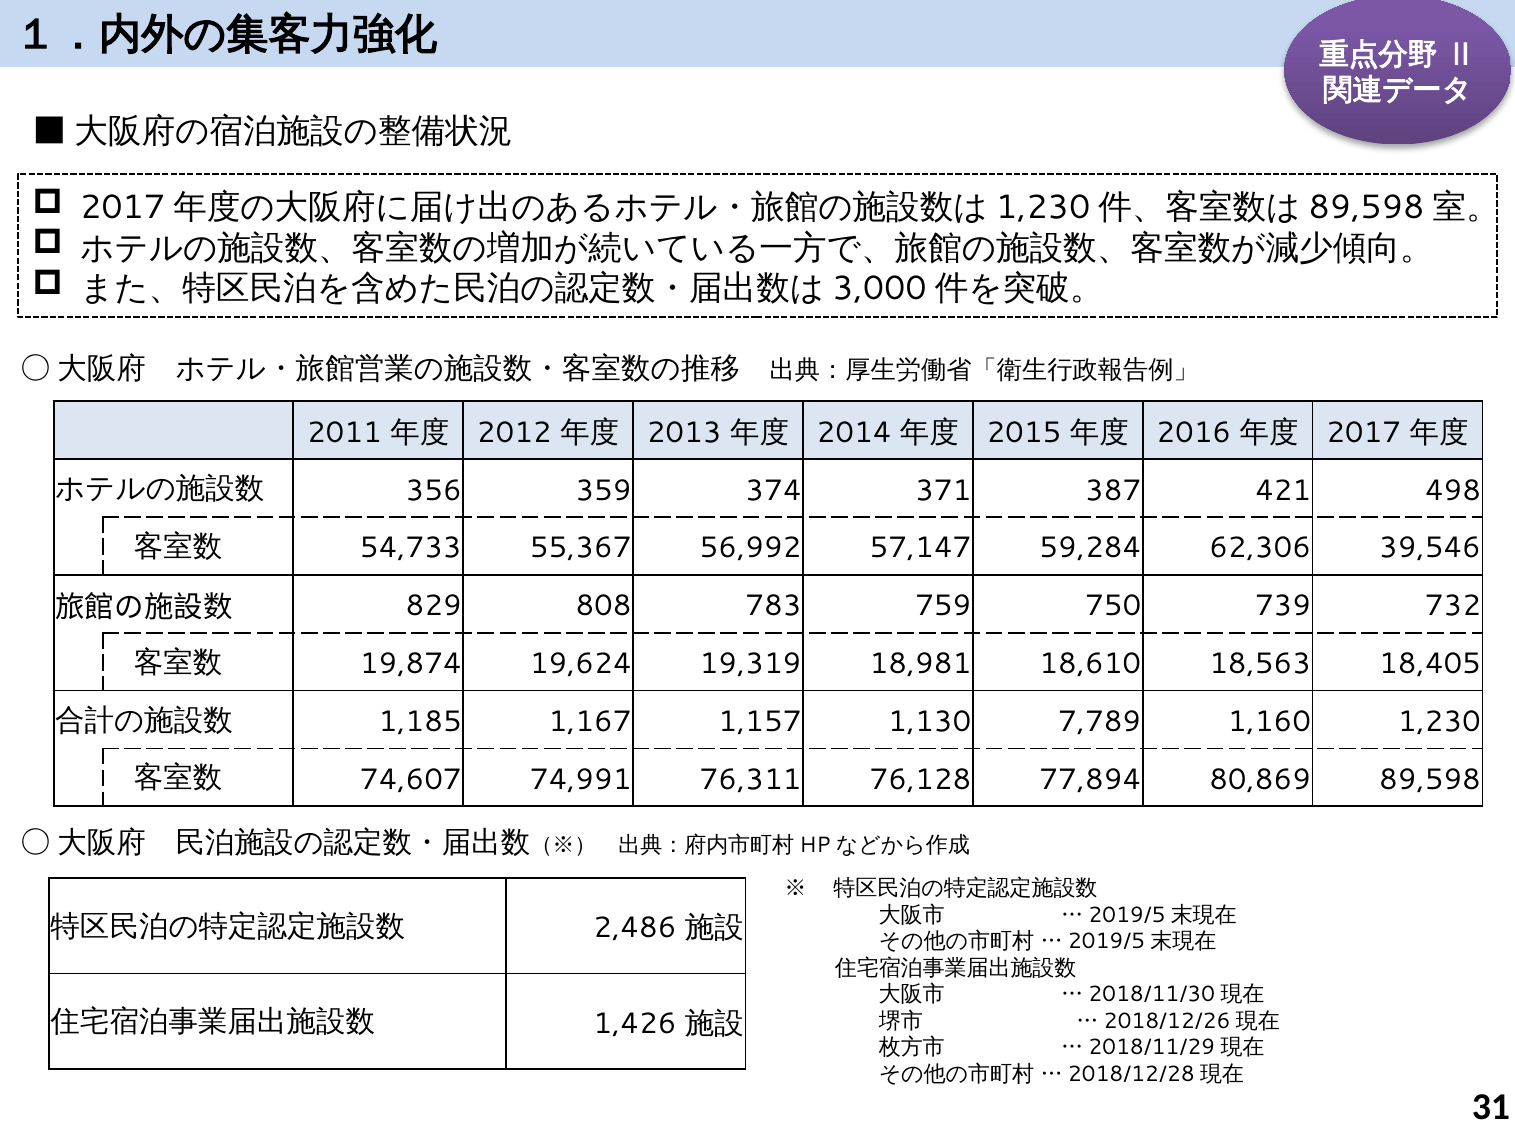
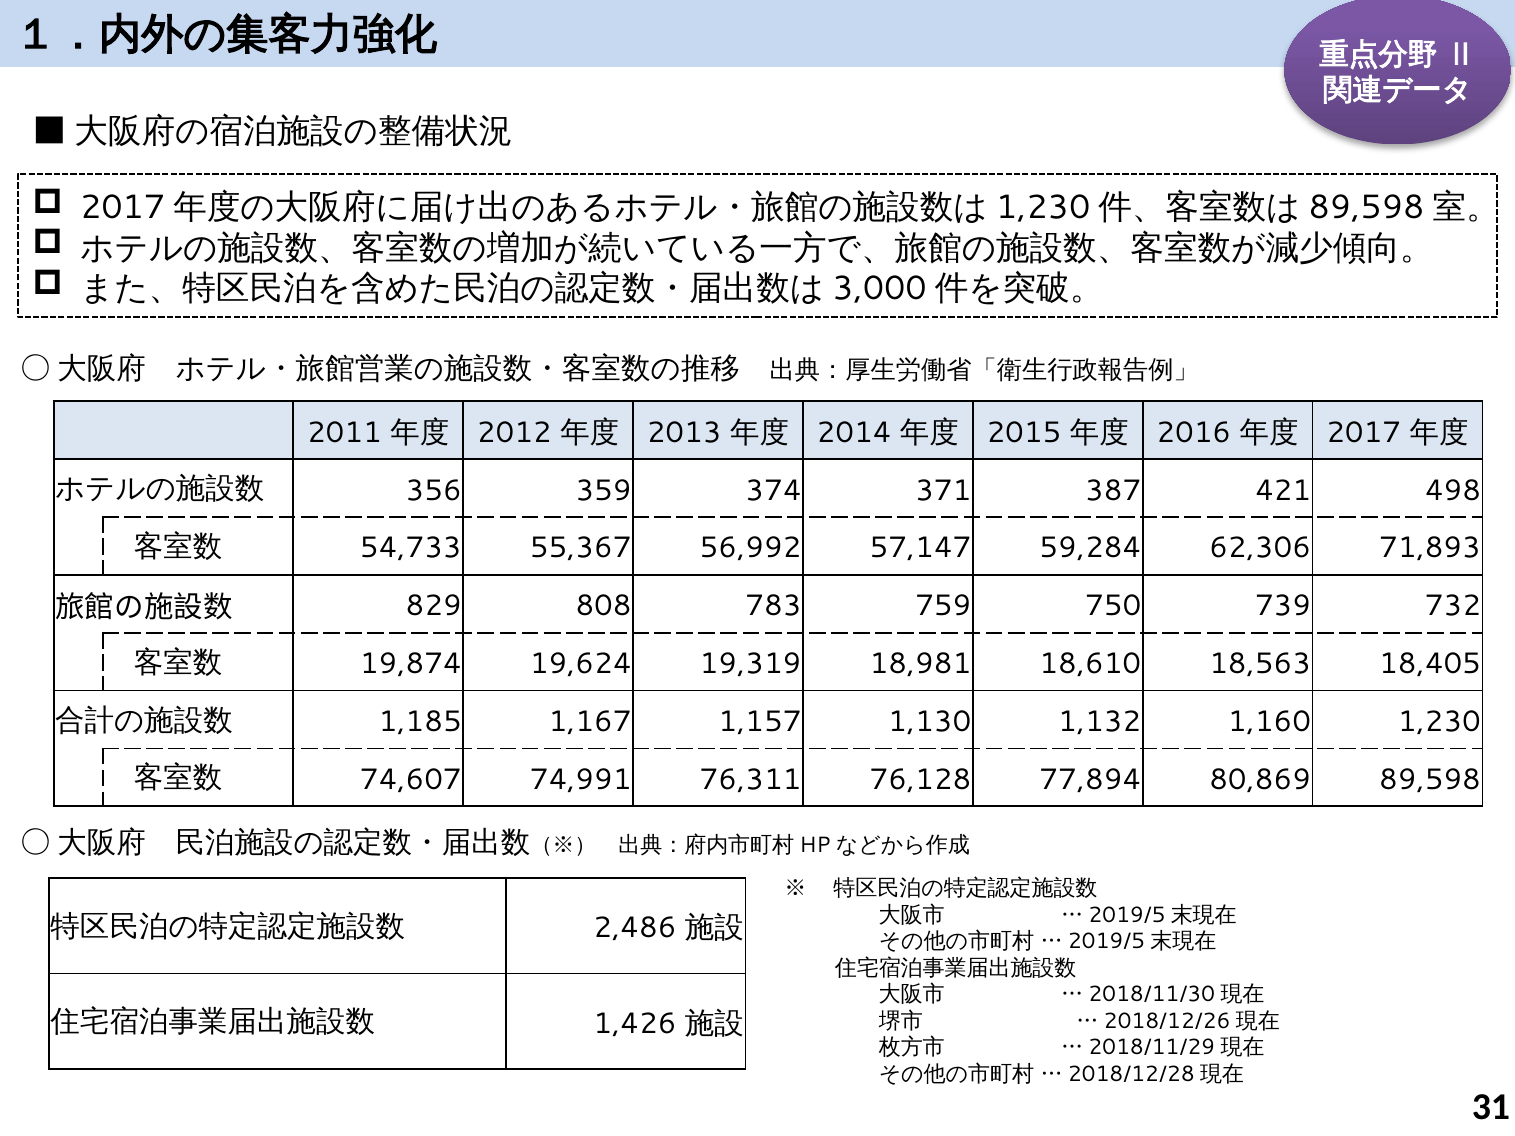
39,546: 39,546 -> 71,893
7,789: 7,789 -> 1,132
